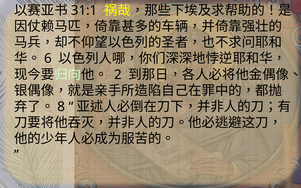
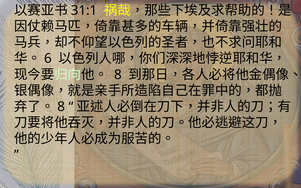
2 at (118, 75): 2 -> 8
